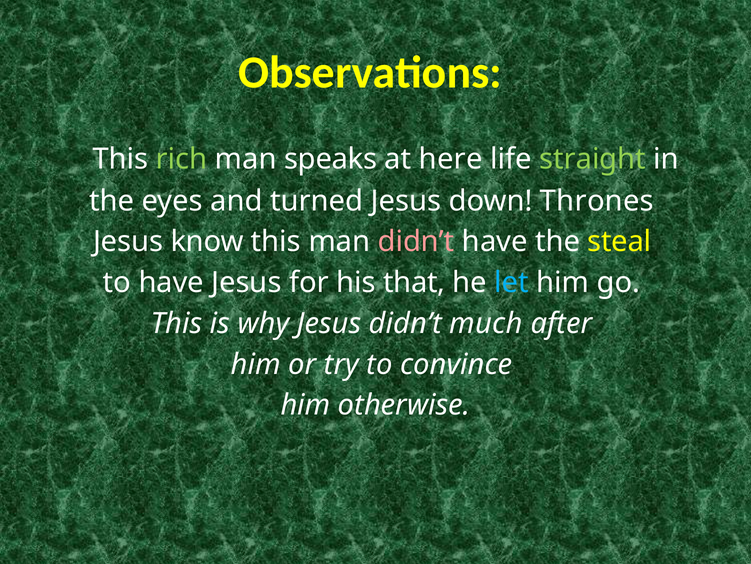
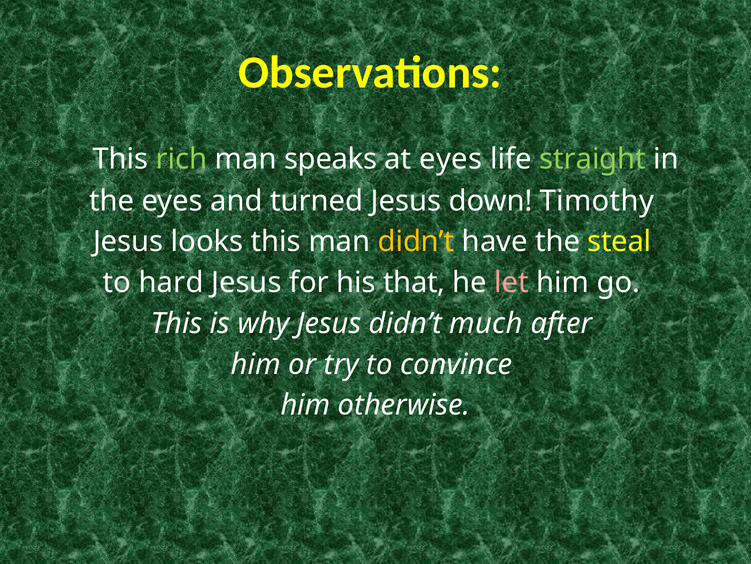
at here: here -> eyes
Thrones: Thrones -> Timothy
know: know -> looks
didn’t at (416, 241) colour: pink -> yellow
to have: have -> hard
let colour: light blue -> pink
